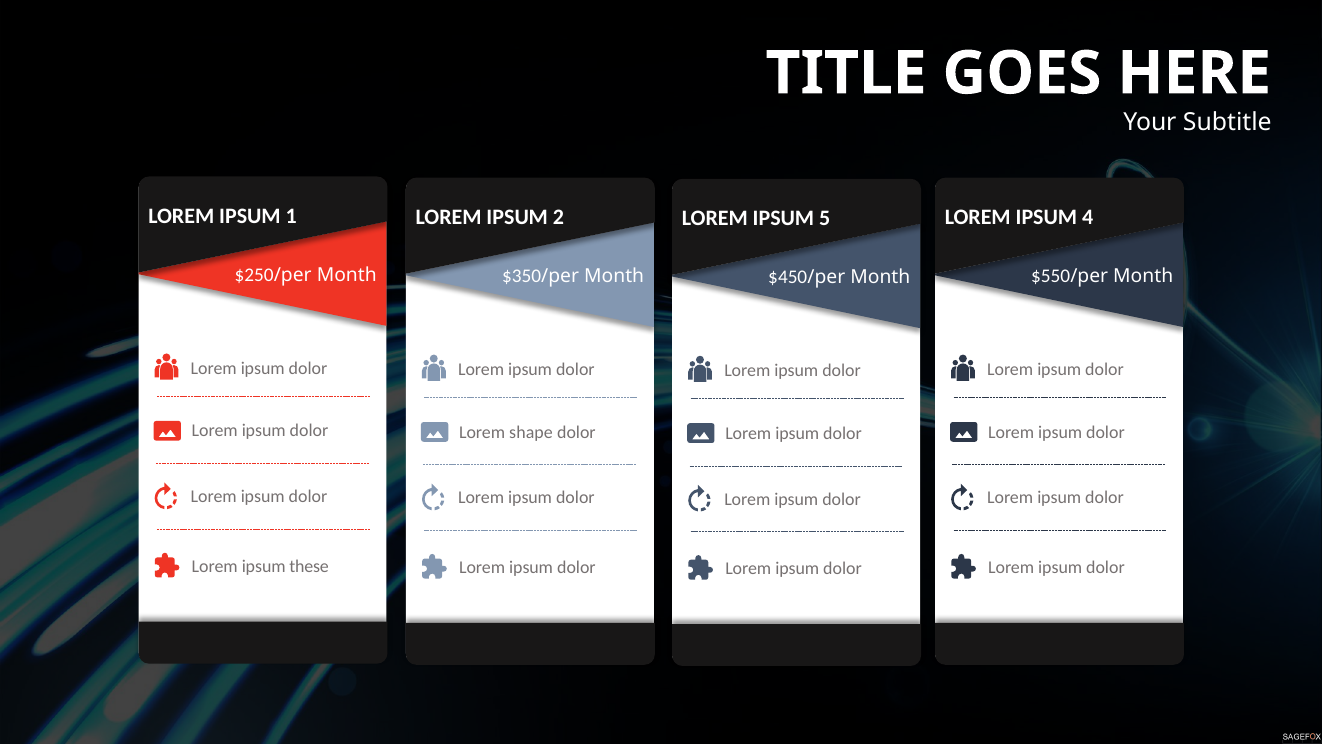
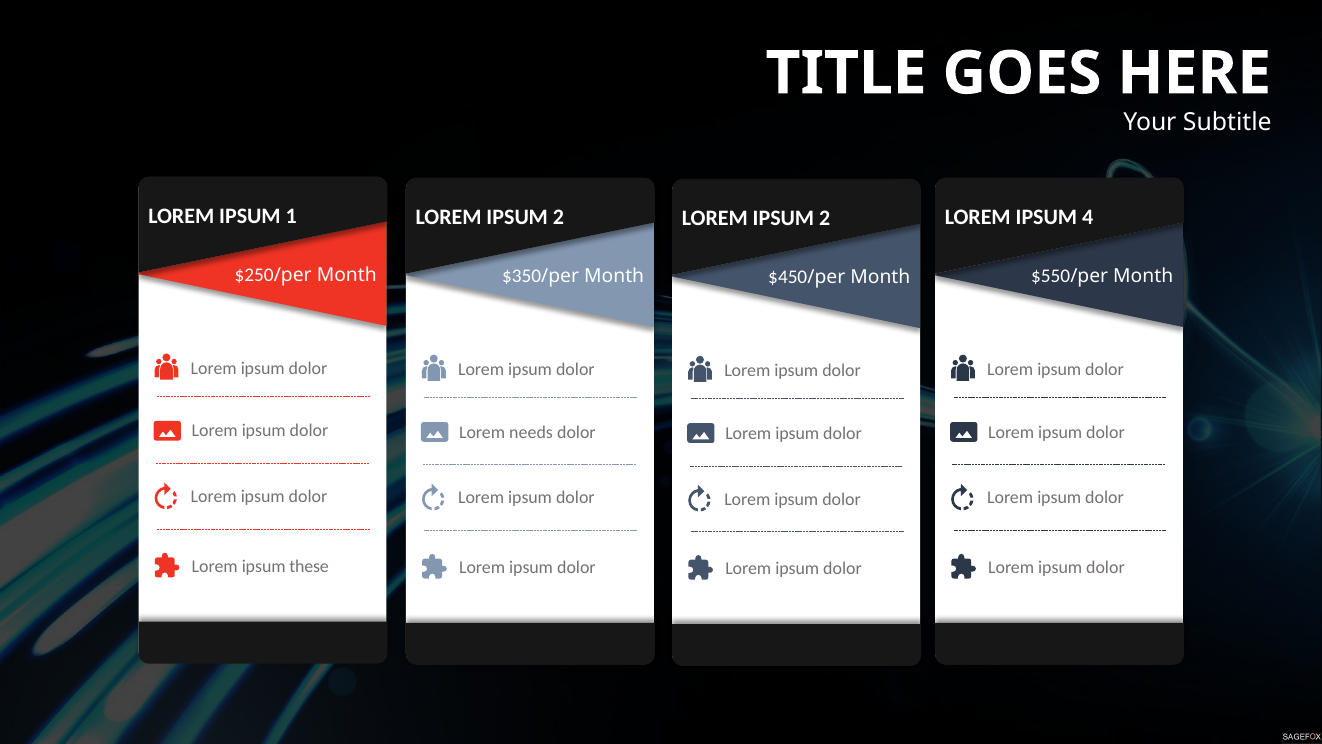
5 at (825, 219): 5 -> 2
shape: shape -> needs
